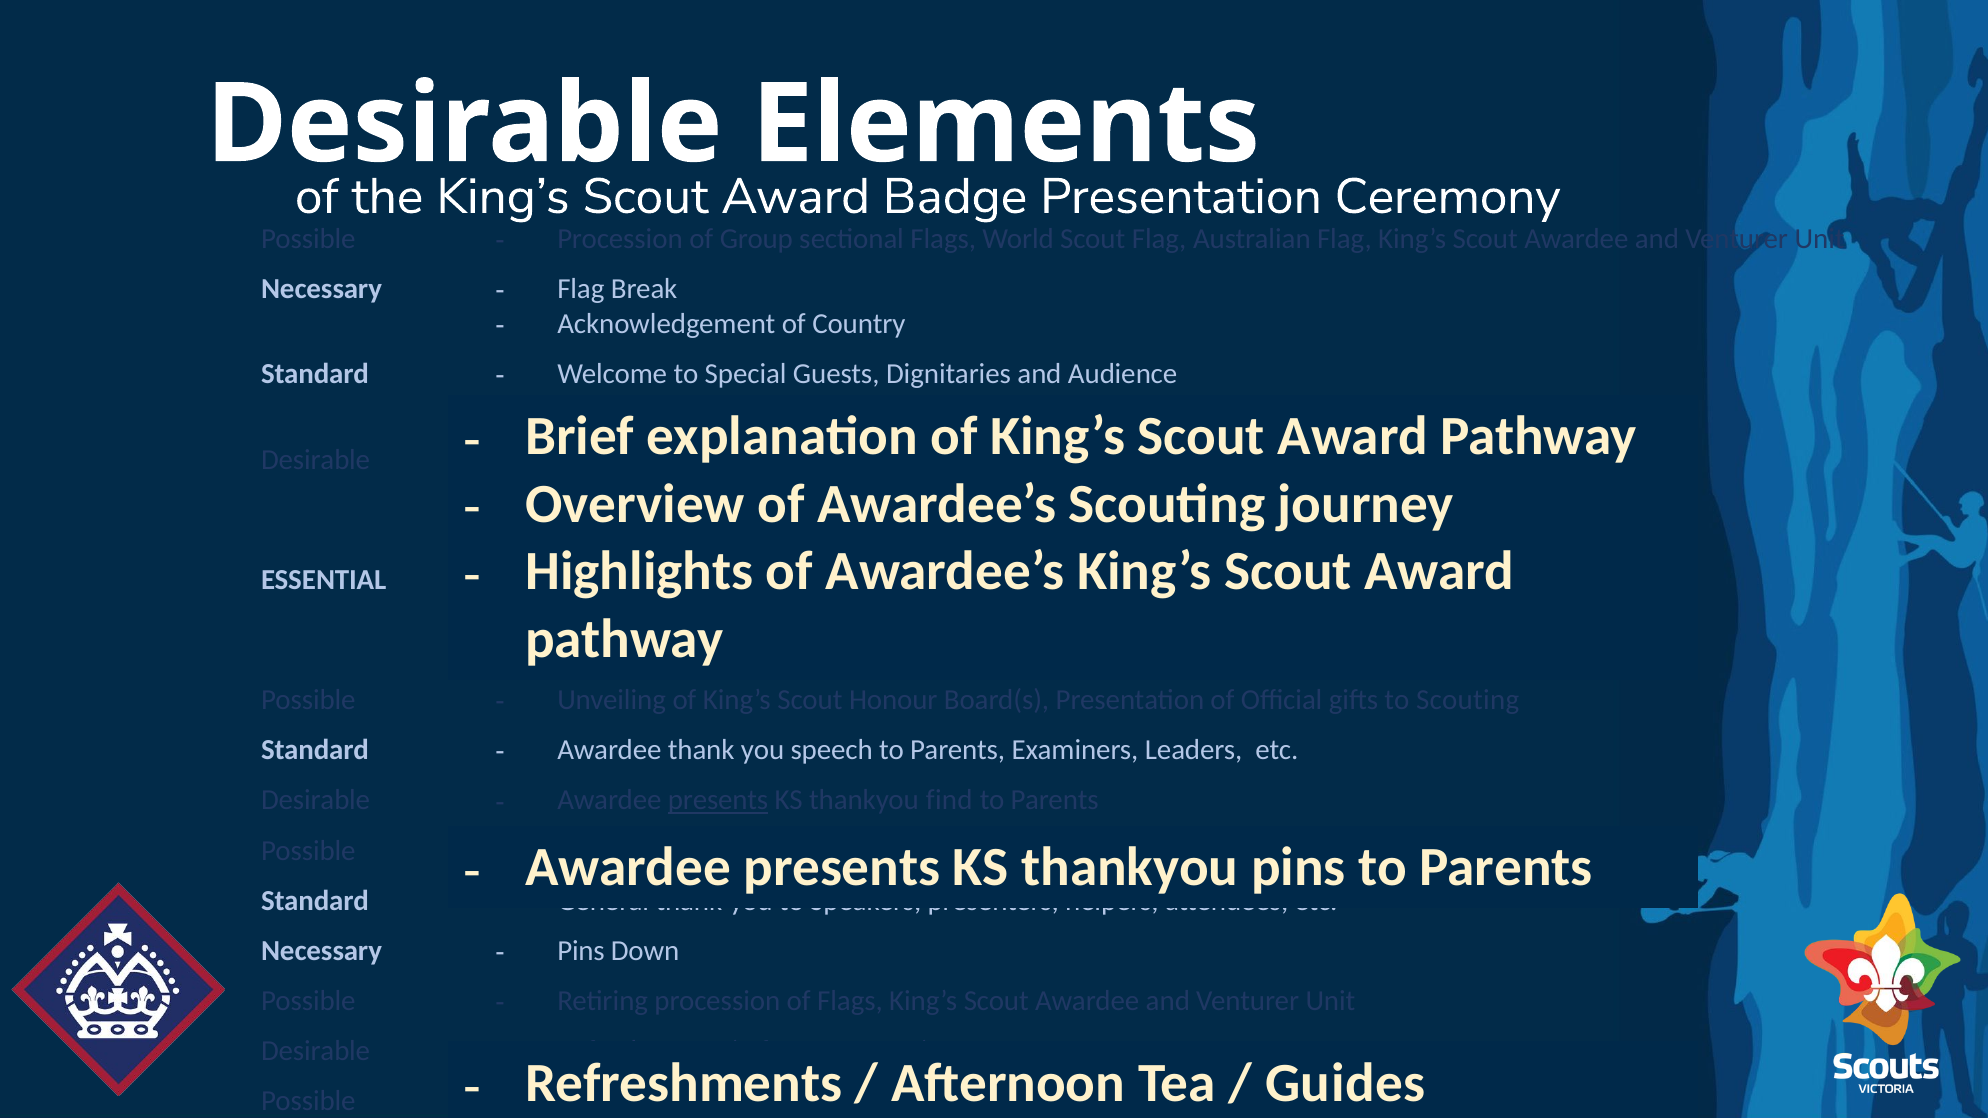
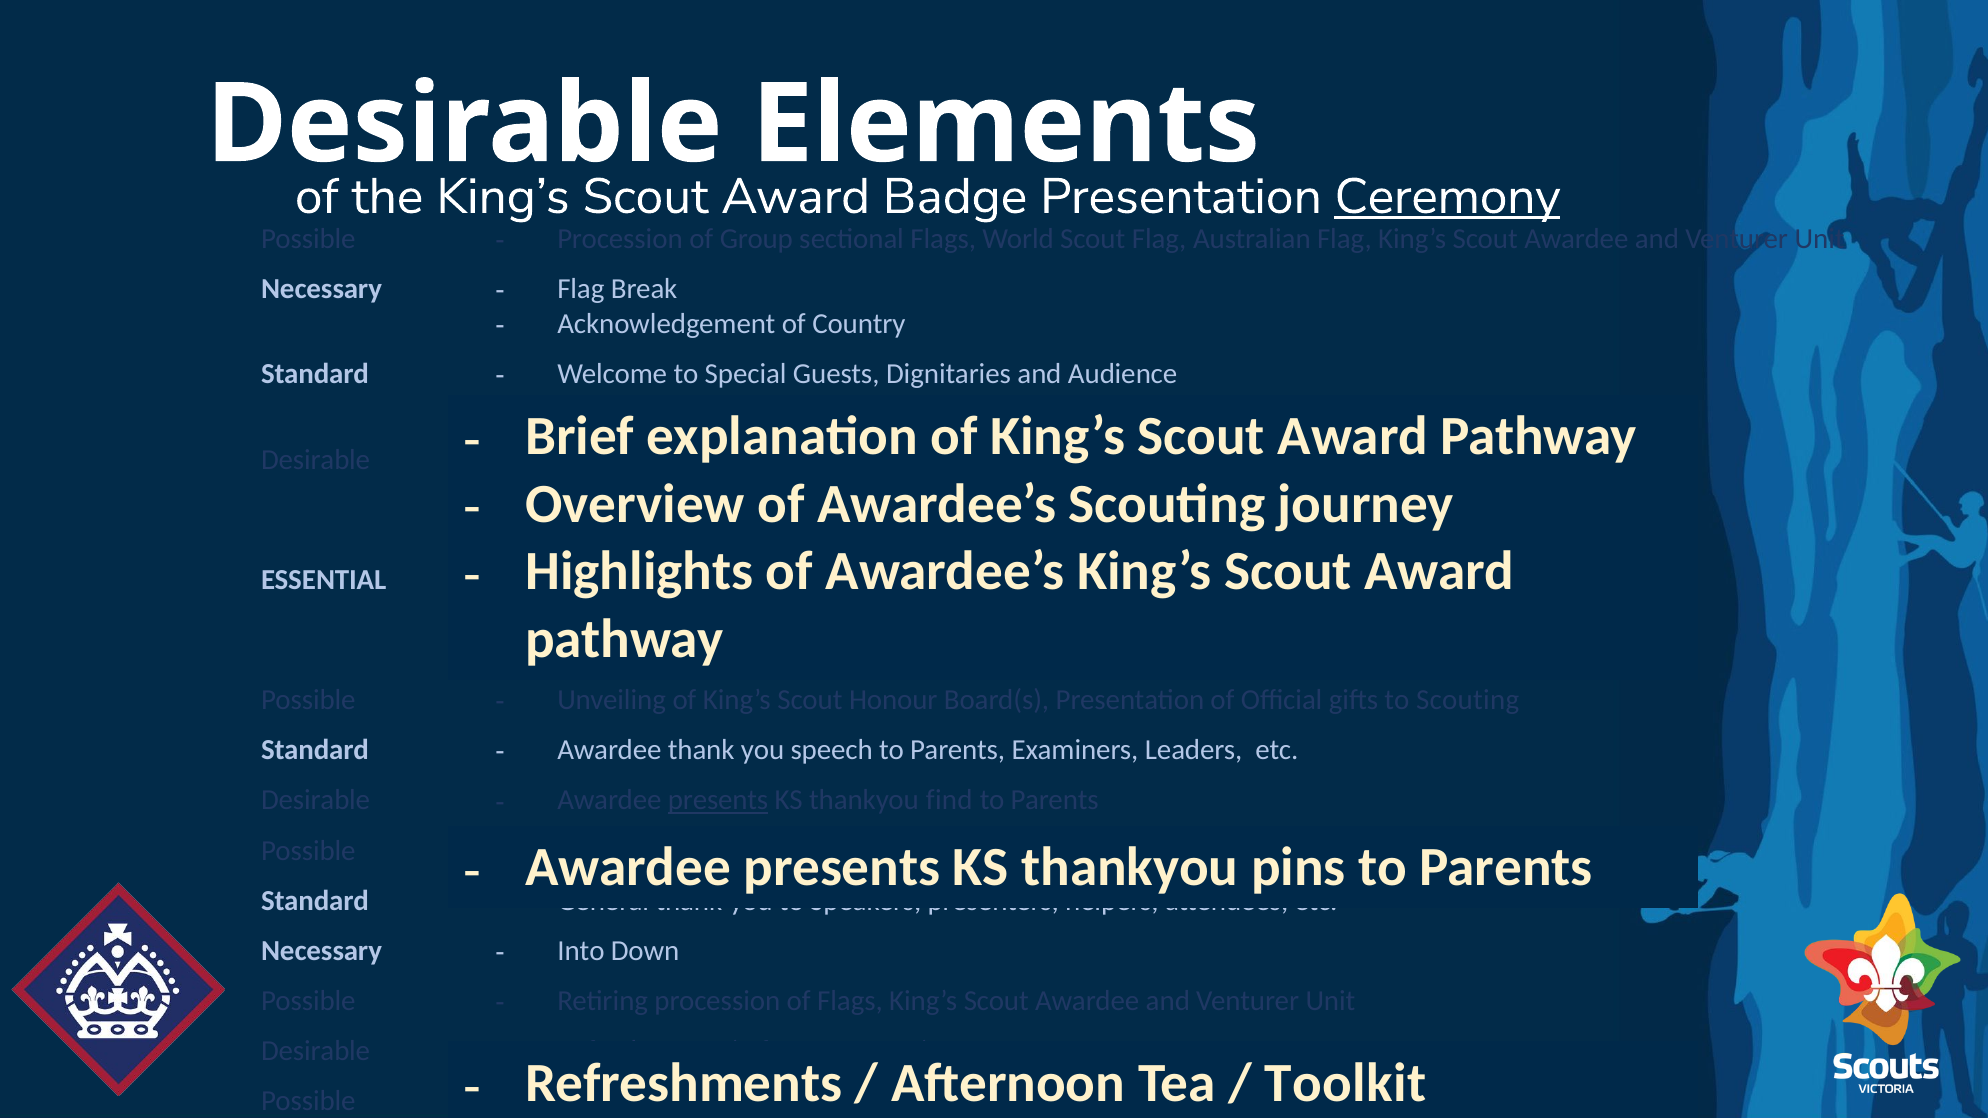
Ceremony underline: none -> present
Pins at (581, 951): Pins -> Into
Guides at (1346, 1084): Guides -> Toolkit
